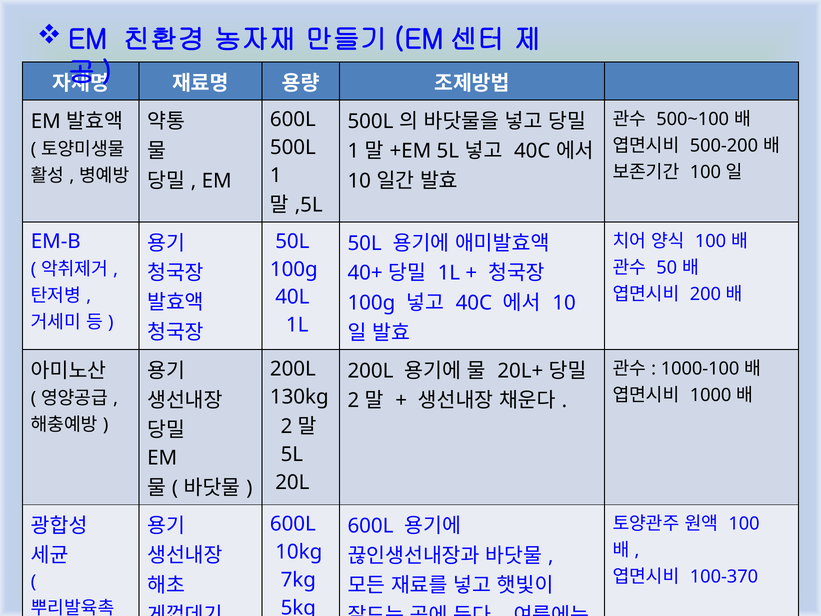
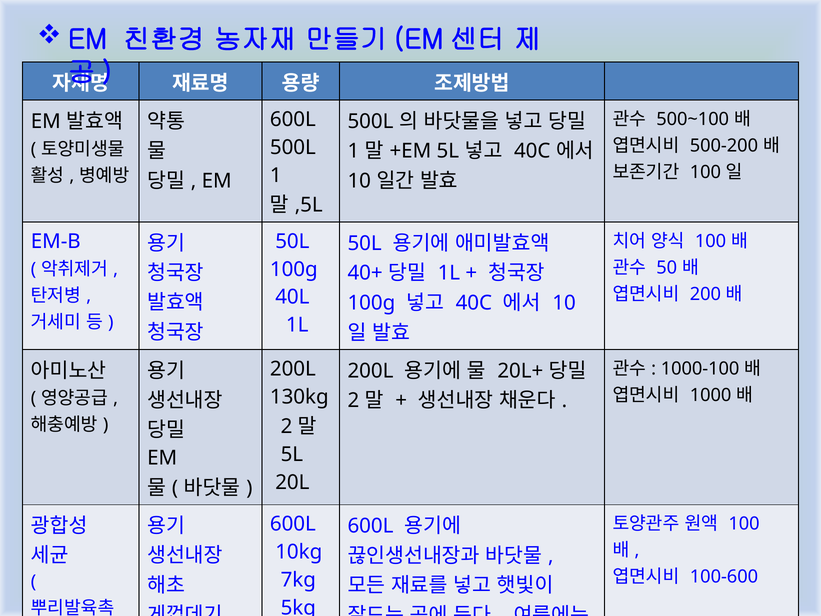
100-370: 100-370 -> 100-600
